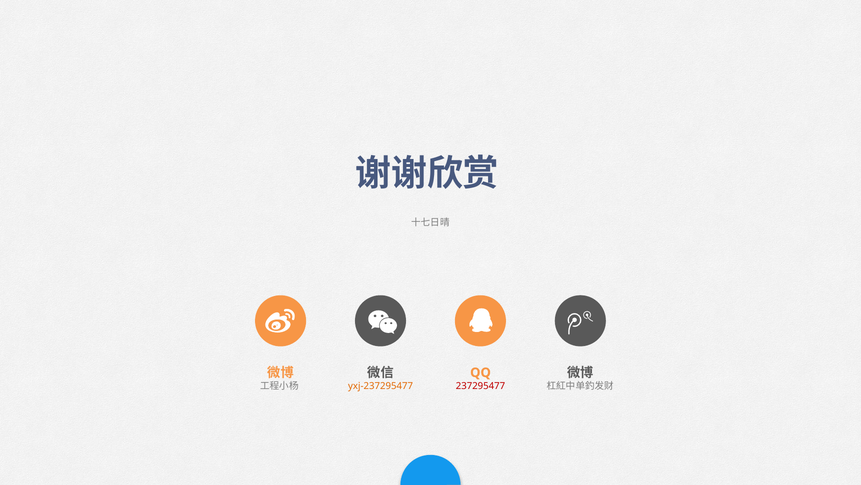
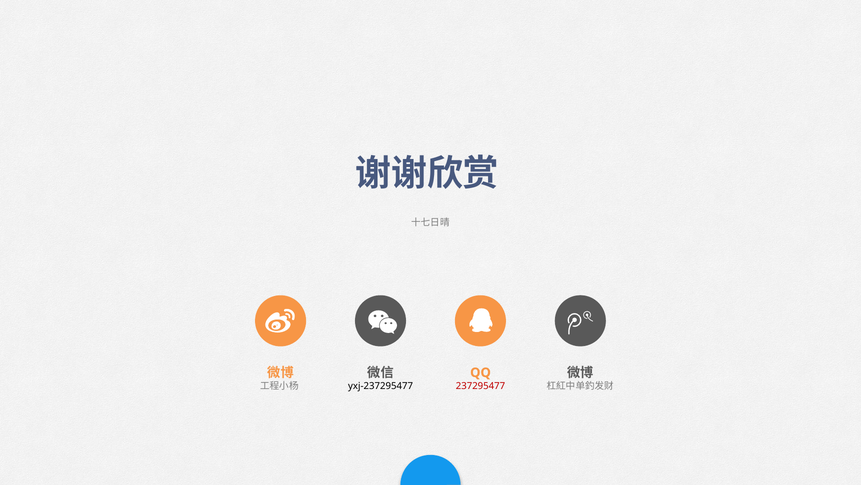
yxj-237295477 colour: orange -> black
